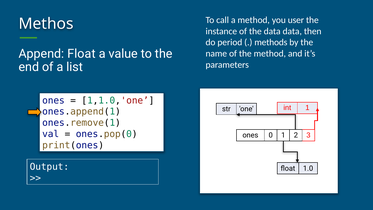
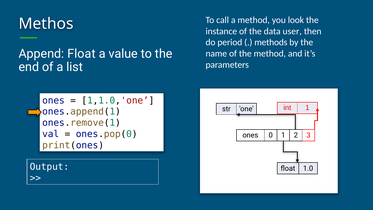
user: user -> look
data data: data -> user
